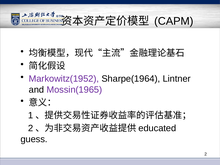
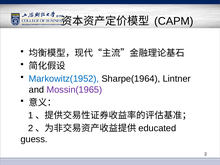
Markowitz(1952 colour: purple -> blue
